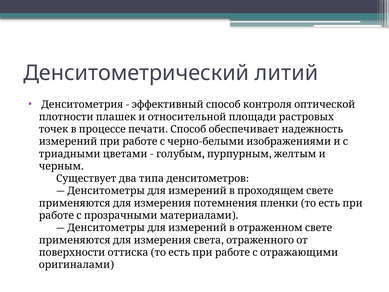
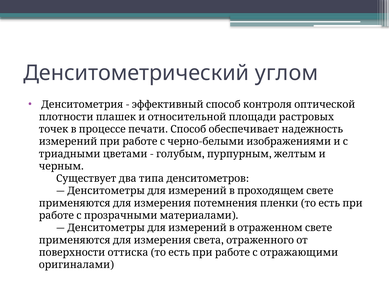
литий: литий -> углом
